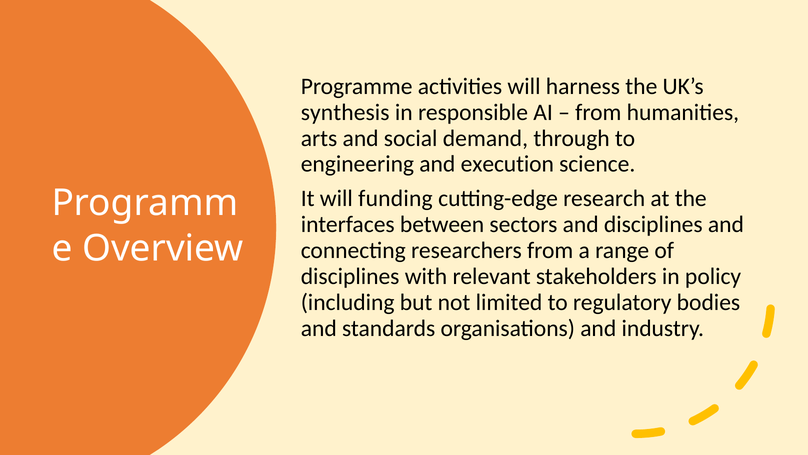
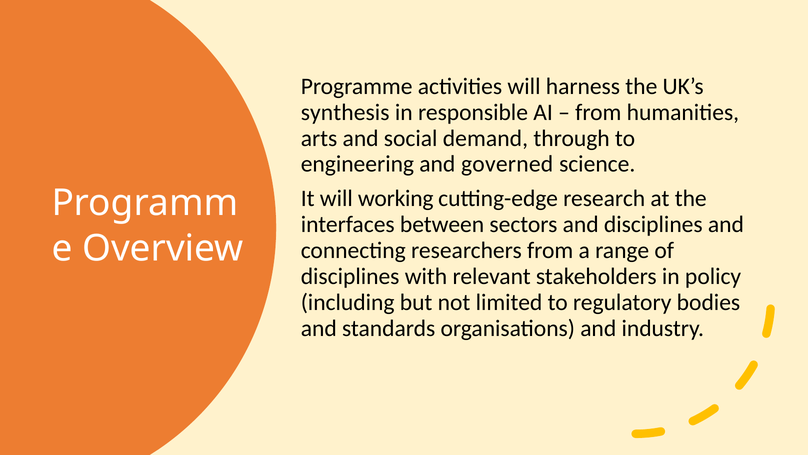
execution: execution -> governed
funding: funding -> working
